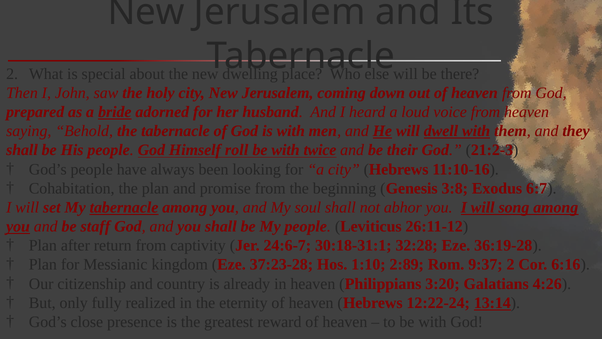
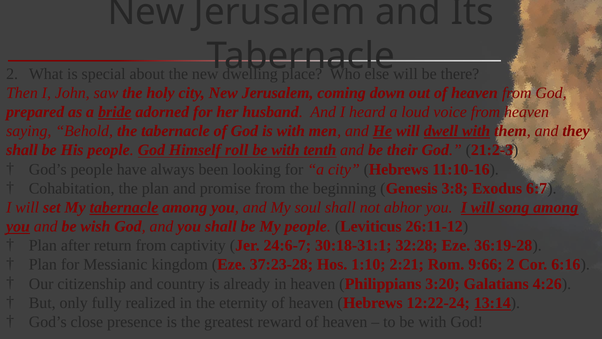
twice: twice -> tenth
staff: staff -> wish
2:89: 2:89 -> 2:21
9:37: 9:37 -> 9:66
